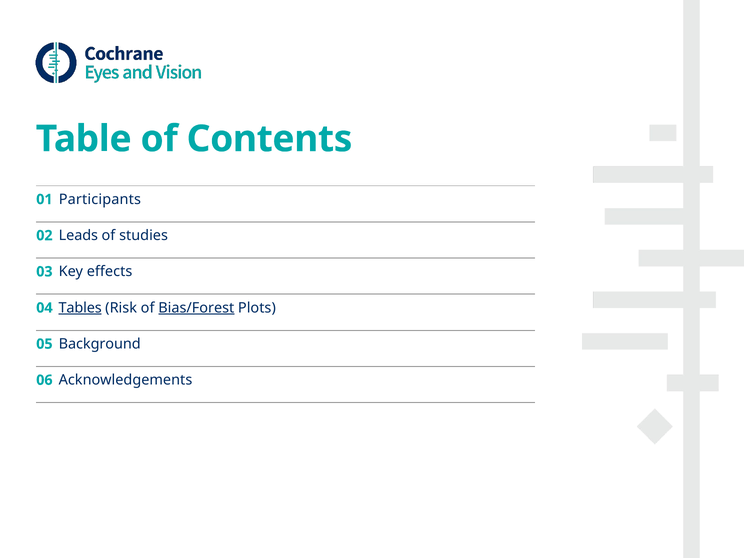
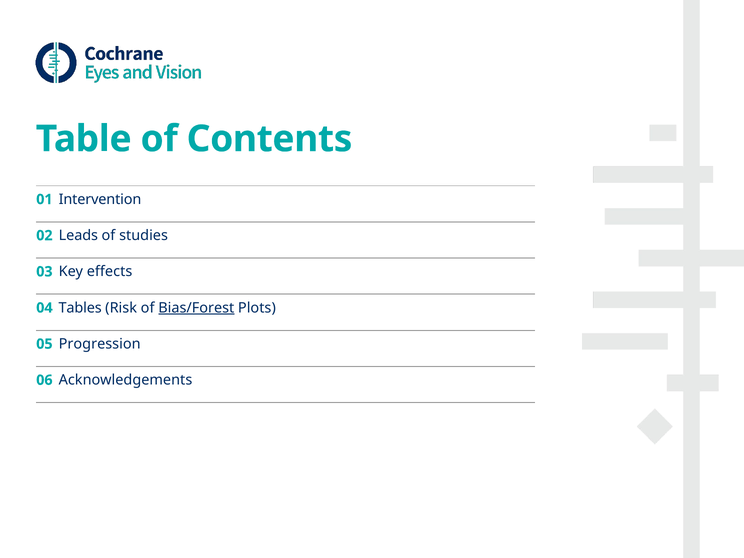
Participants: Participants -> Intervention
Tables underline: present -> none
Background: Background -> Progression
